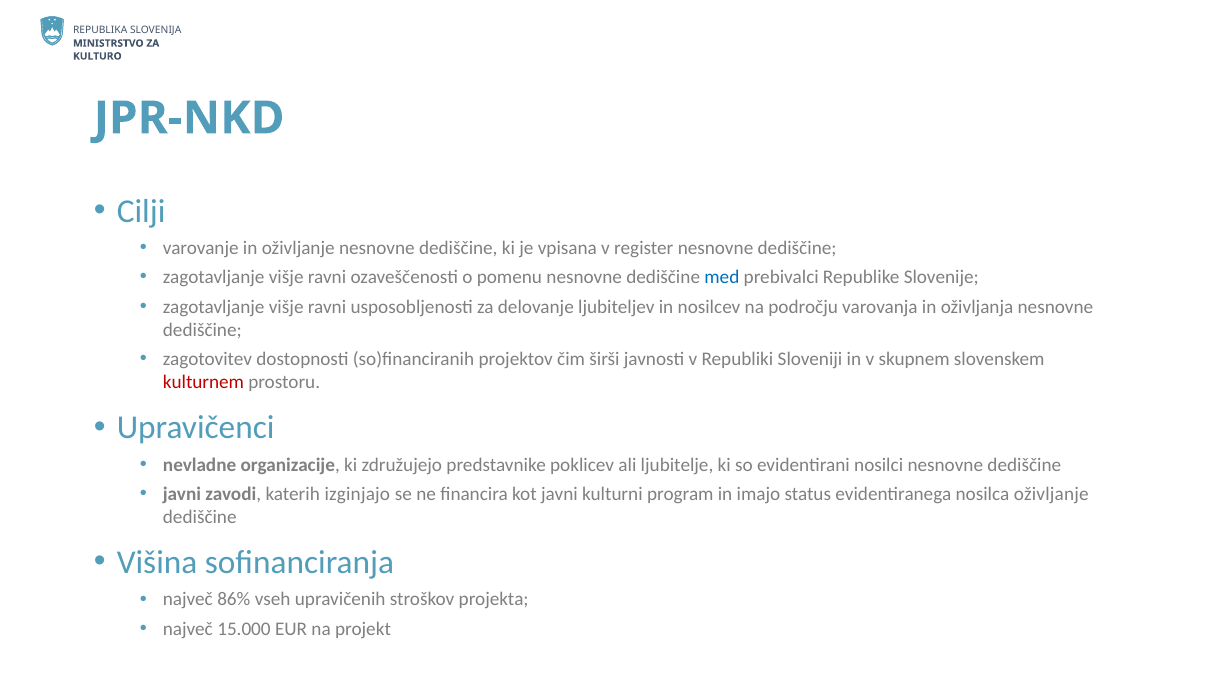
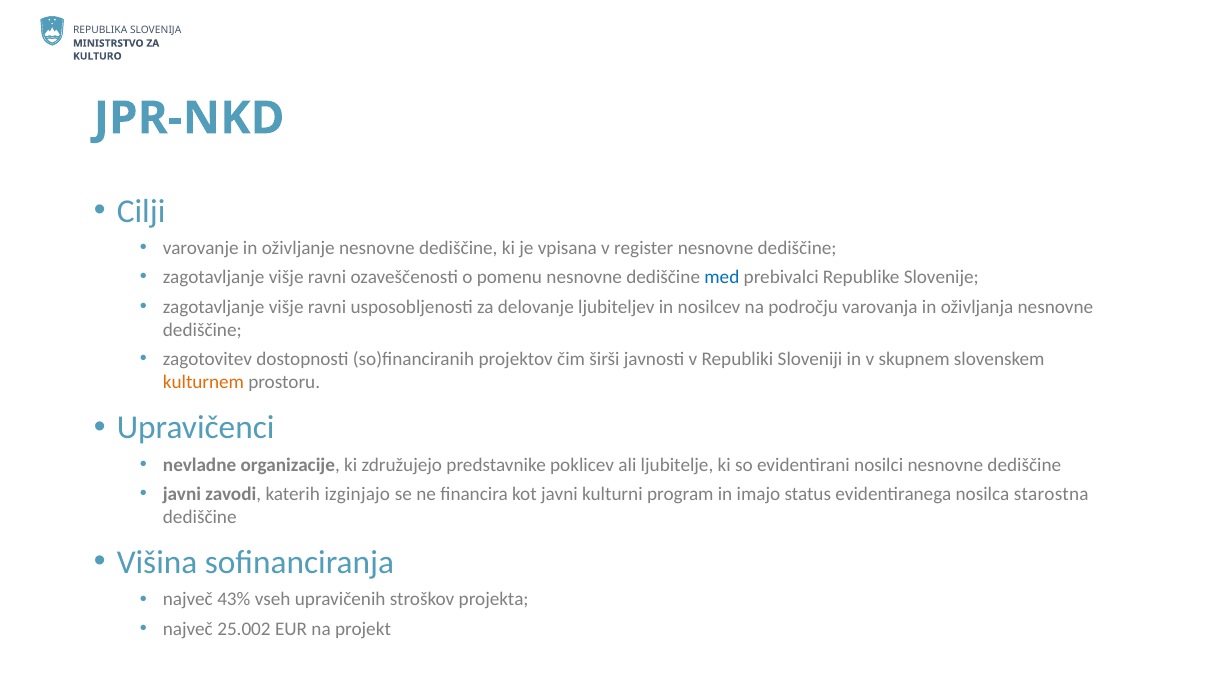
kulturnem colour: red -> orange
nosilca oživljanje: oživljanje -> starostna
86%: 86% -> 43%
15.000: 15.000 -> 25.002
